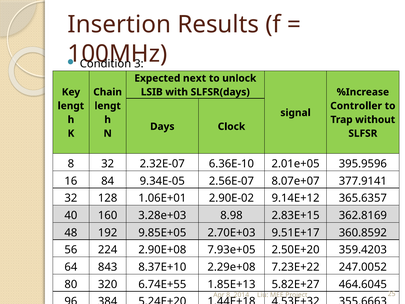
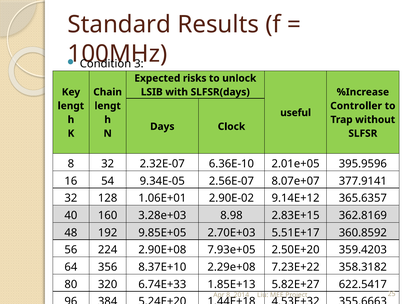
Insertion: Insertion -> Standard
next: next -> risks
signal: signal -> useful
84: 84 -> 54
9.51E+17: 9.51E+17 -> 5.51E+17
843: 843 -> 356
247.0052: 247.0052 -> 358.3182
6.74E+55: 6.74E+55 -> 6.74E+33
464.6045: 464.6045 -> 622.5417
